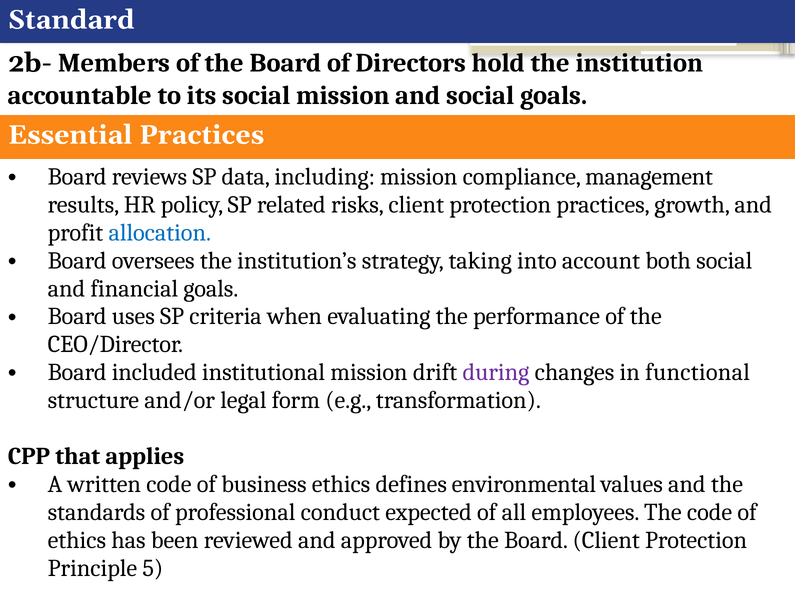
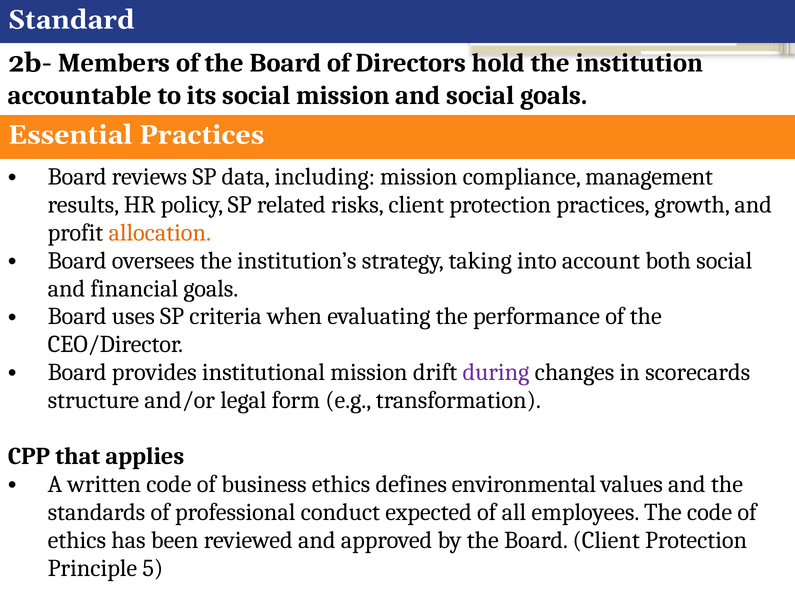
allocation colour: blue -> orange
included: included -> provides
functional: functional -> scorecards
